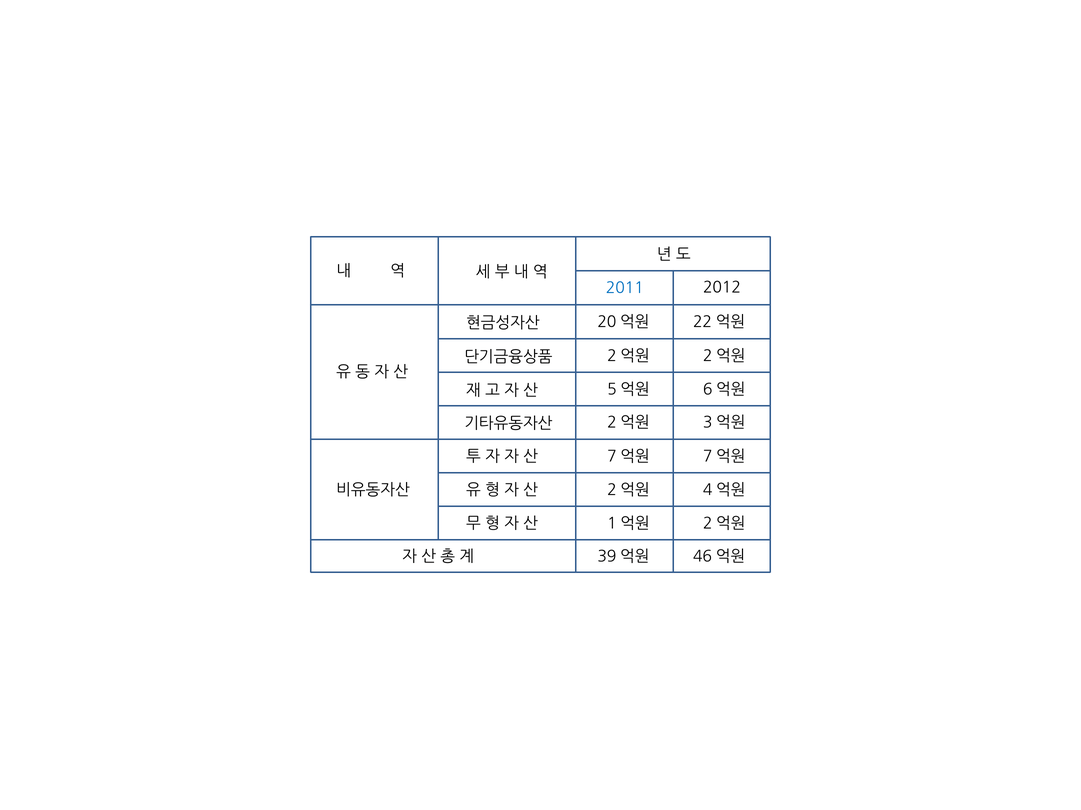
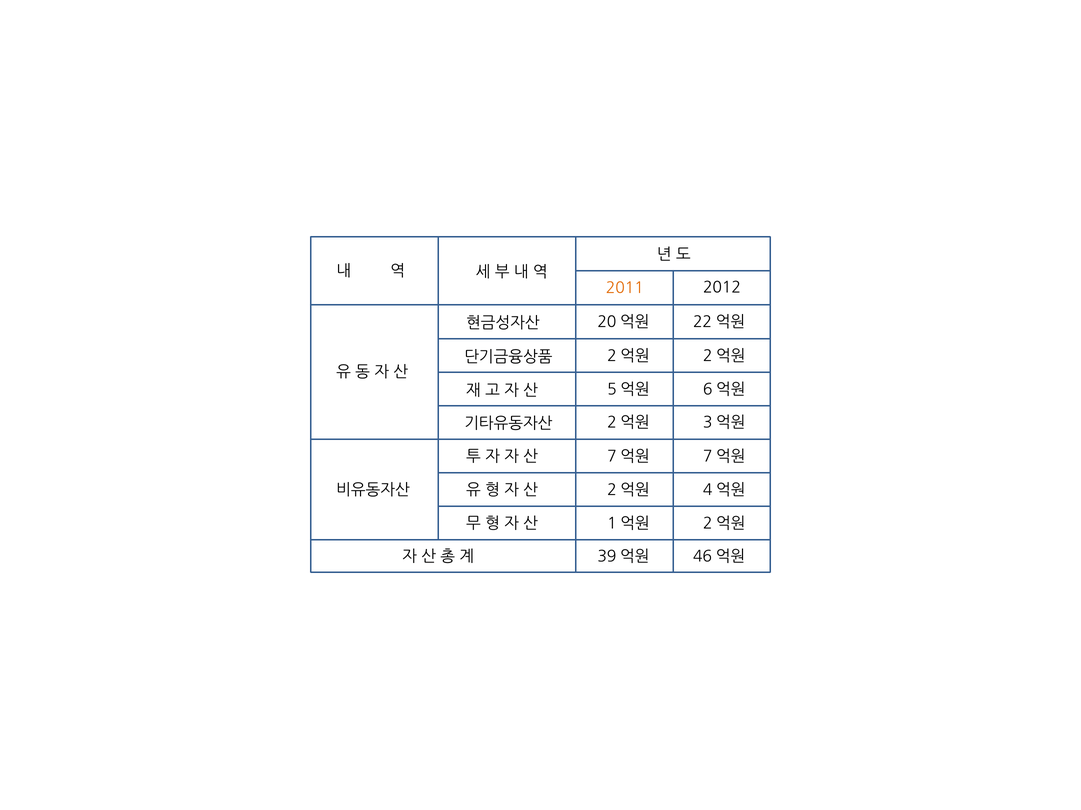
2011 colour: blue -> orange
